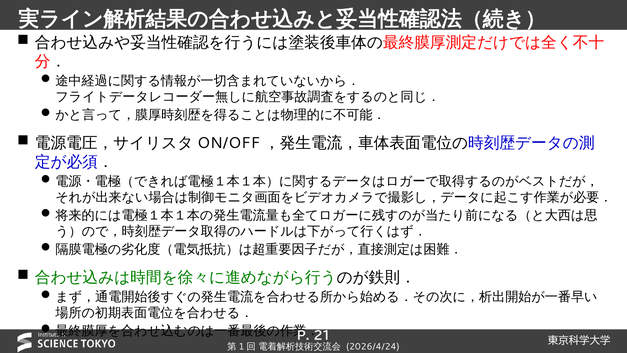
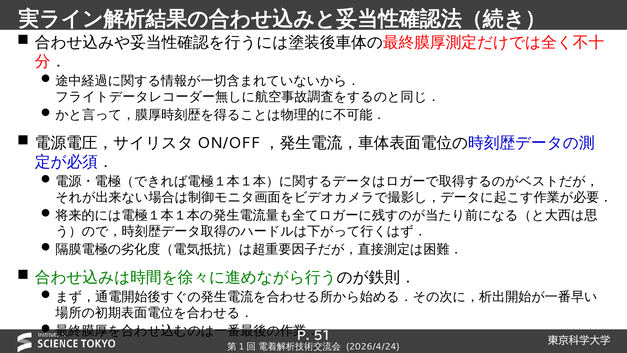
21: 21 -> 51
